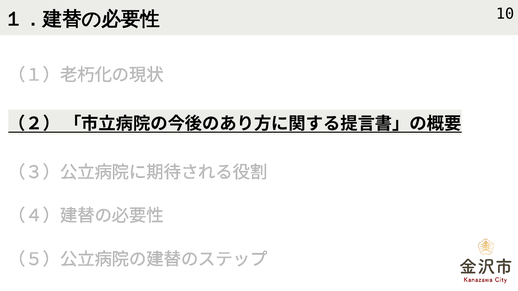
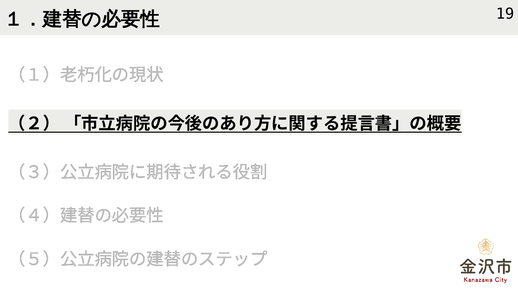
10: 10 -> 19
